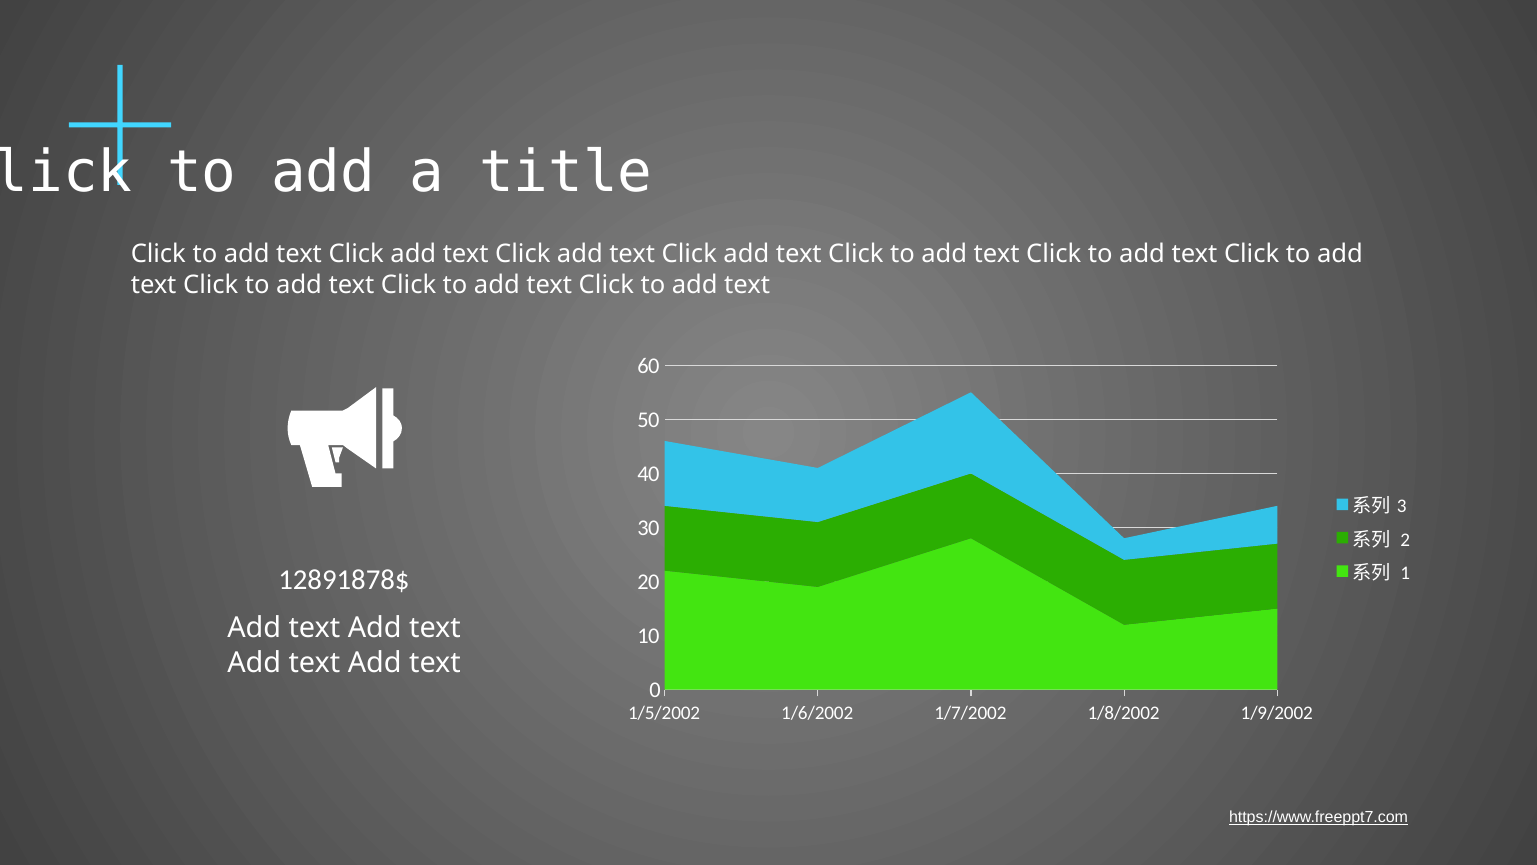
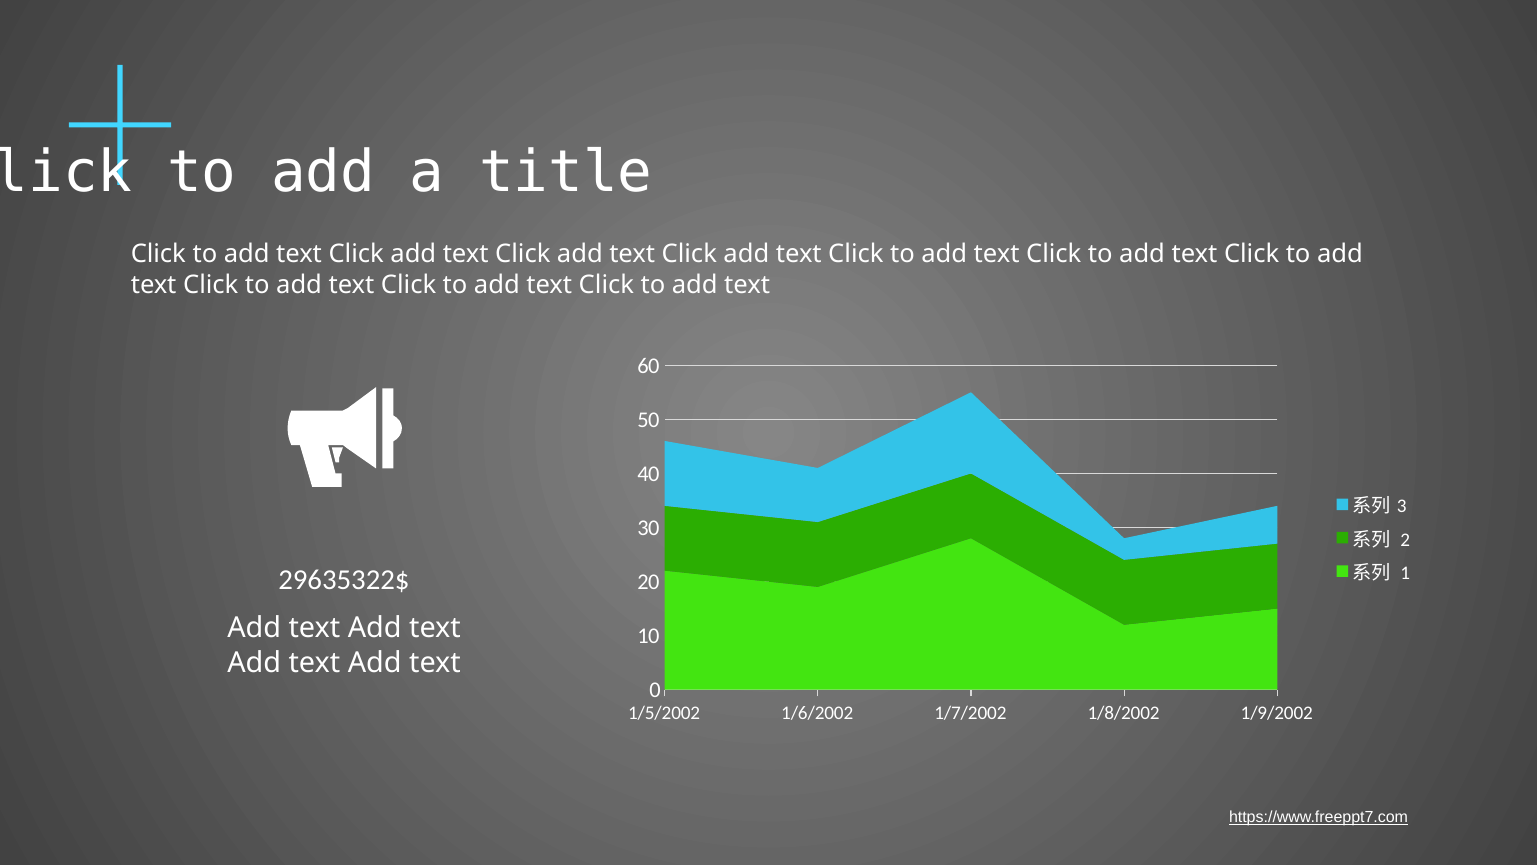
12891878$: 12891878$ -> 29635322$
